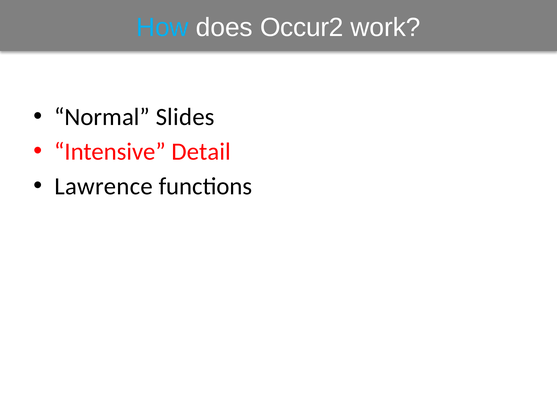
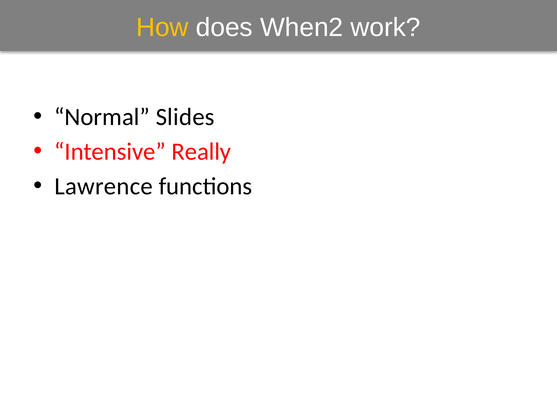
How colour: light blue -> yellow
Occur2: Occur2 -> When2
Detail: Detail -> Really
